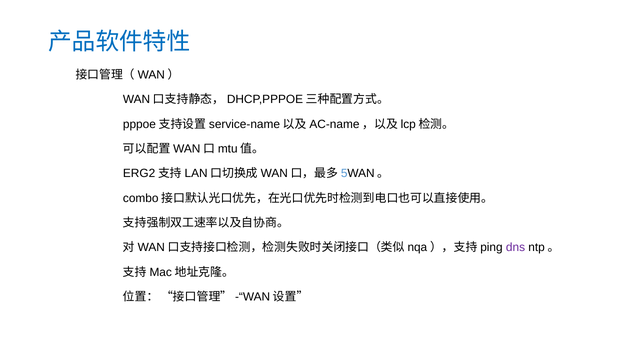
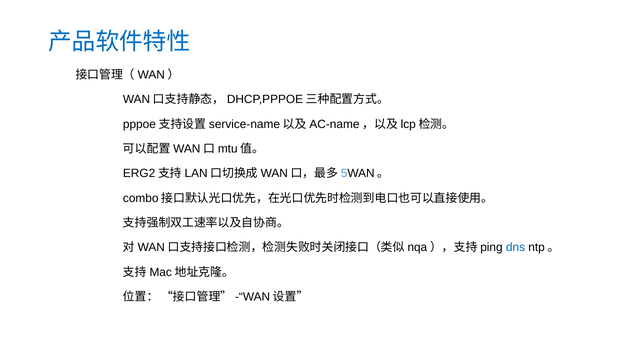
dns colour: purple -> blue
